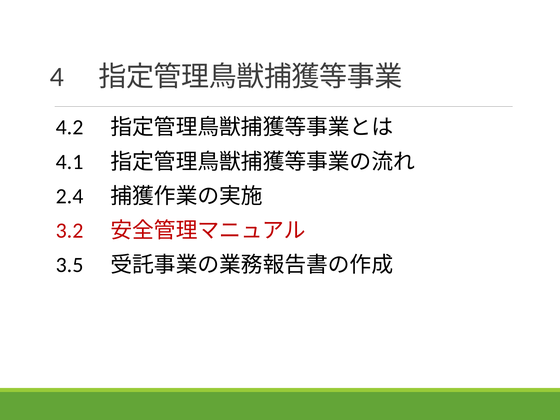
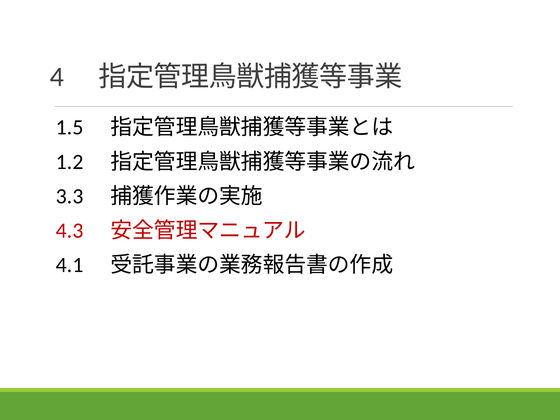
4.2: 4.2 -> 1.5
4.1: 4.1 -> 1.2
2.4: 2.4 -> 3.3
3.2: 3.2 -> 4.3
3.5: 3.5 -> 4.1
